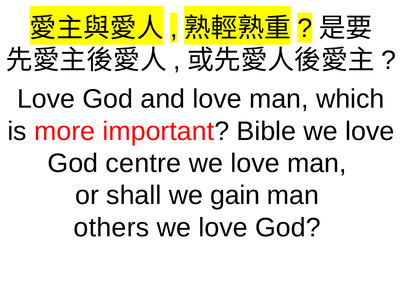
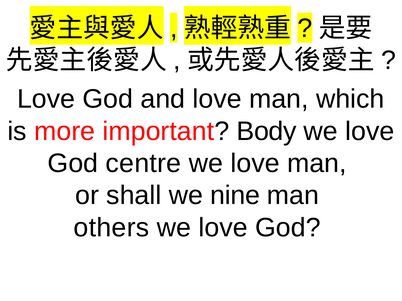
Bible: Bible -> Body
gain: gain -> nine
